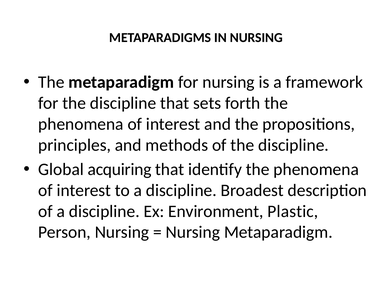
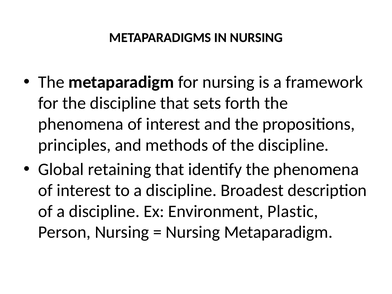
acquiring: acquiring -> retaining
